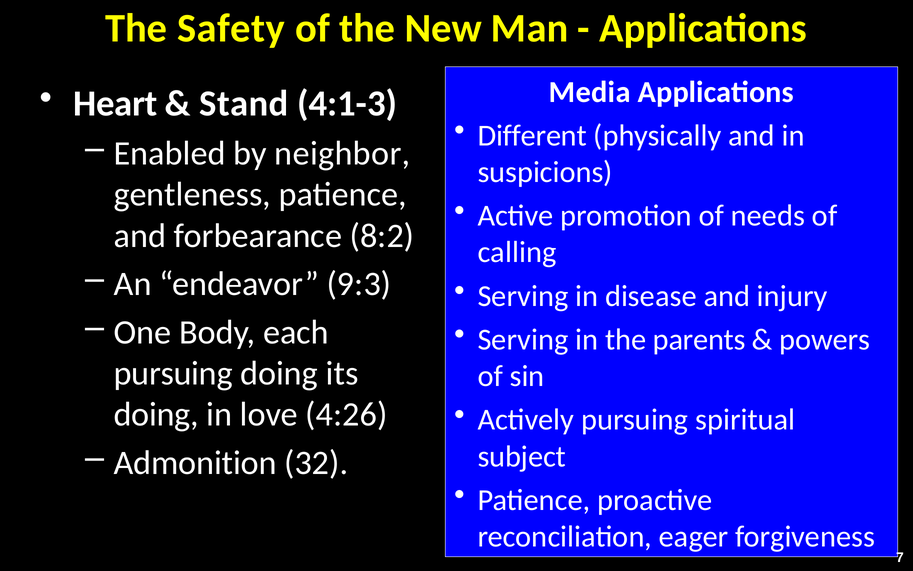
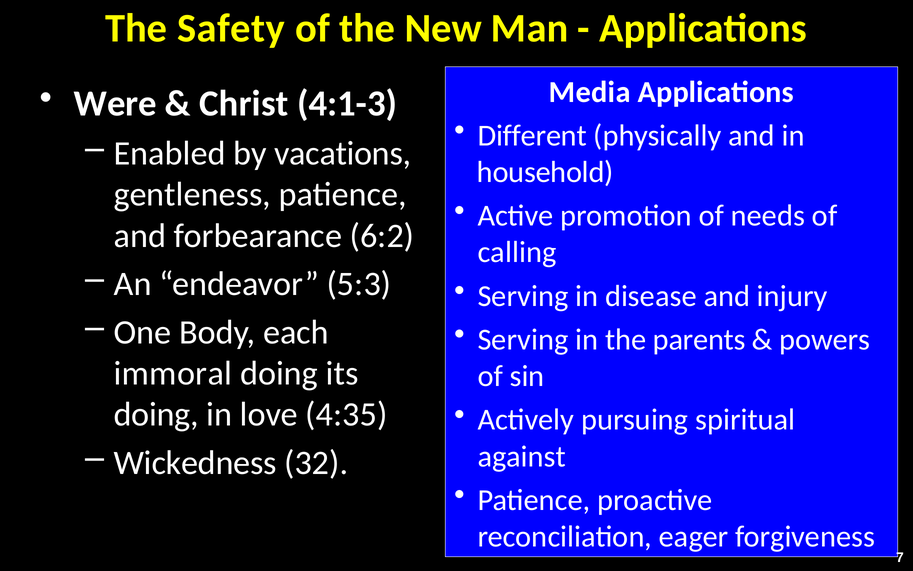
Heart: Heart -> Were
Stand: Stand -> Christ
neighbor: neighbor -> vacations
suspicions: suspicions -> household
8:2: 8:2 -> 6:2
9:3: 9:3 -> 5:3
pursuing at (173, 373): pursuing -> immoral
4:26: 4:26 -> 4:35
subject: subject -> against
Admonition: Admonition -> Wickedness
